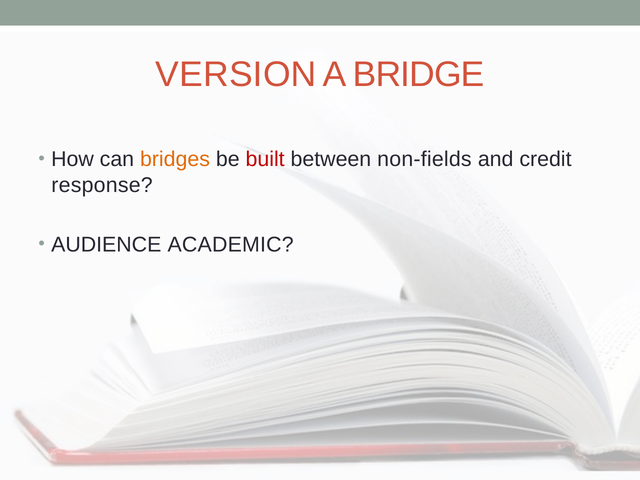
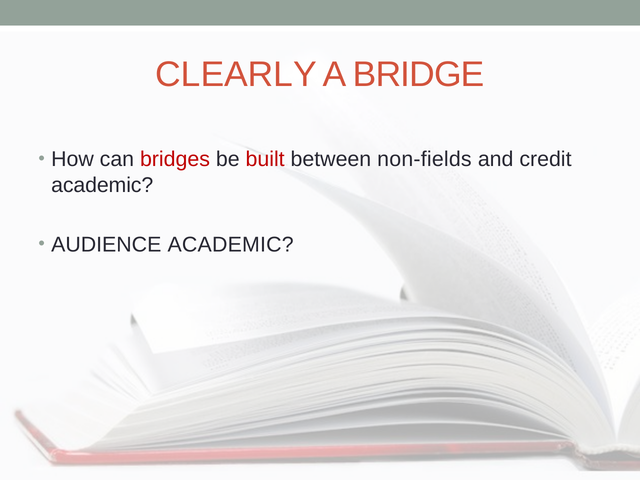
VERSION: VERSION -> CLEARLY
bridges colour: orange -> red
response at (102, 185): response -> academic
